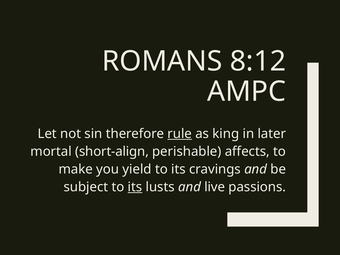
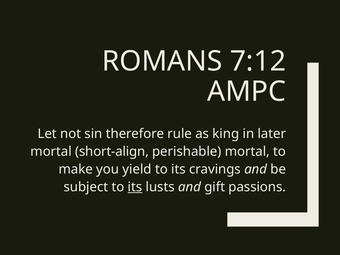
8:12: 8:12 -> 7:12
rule underline: present -> none
perishable affects: affects -> mortal
live: live -> gift
